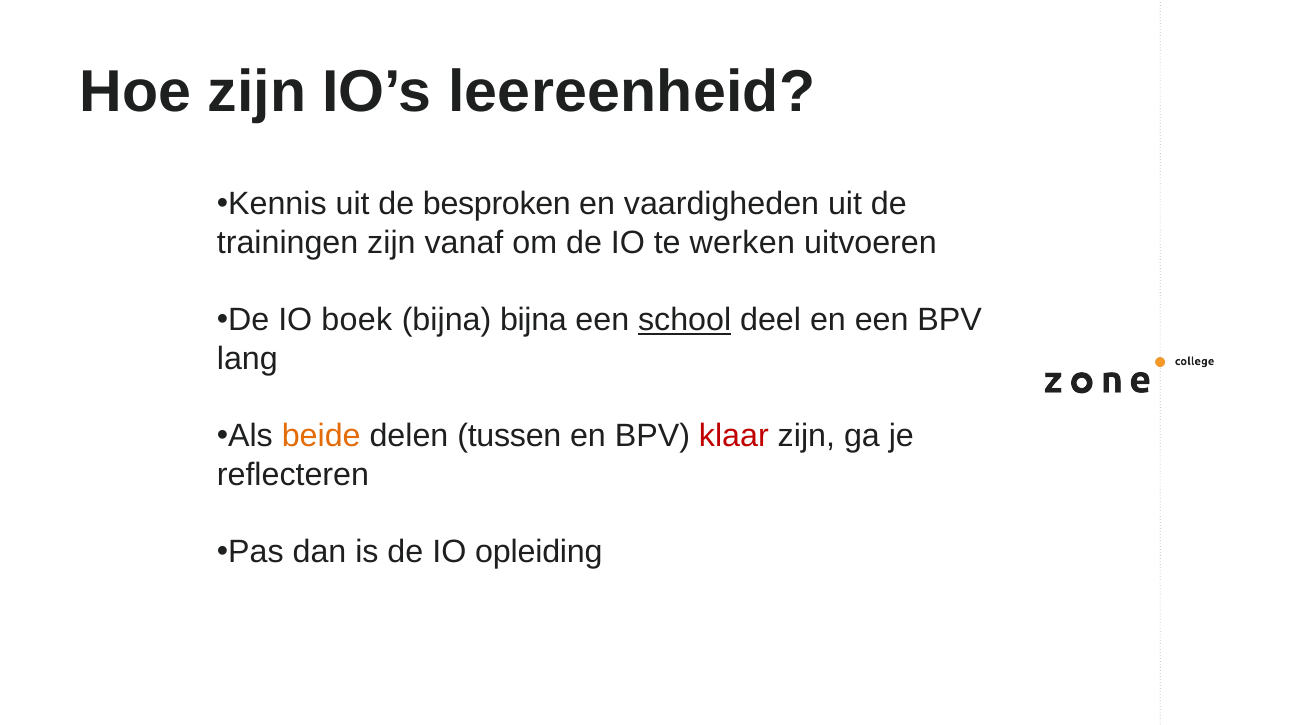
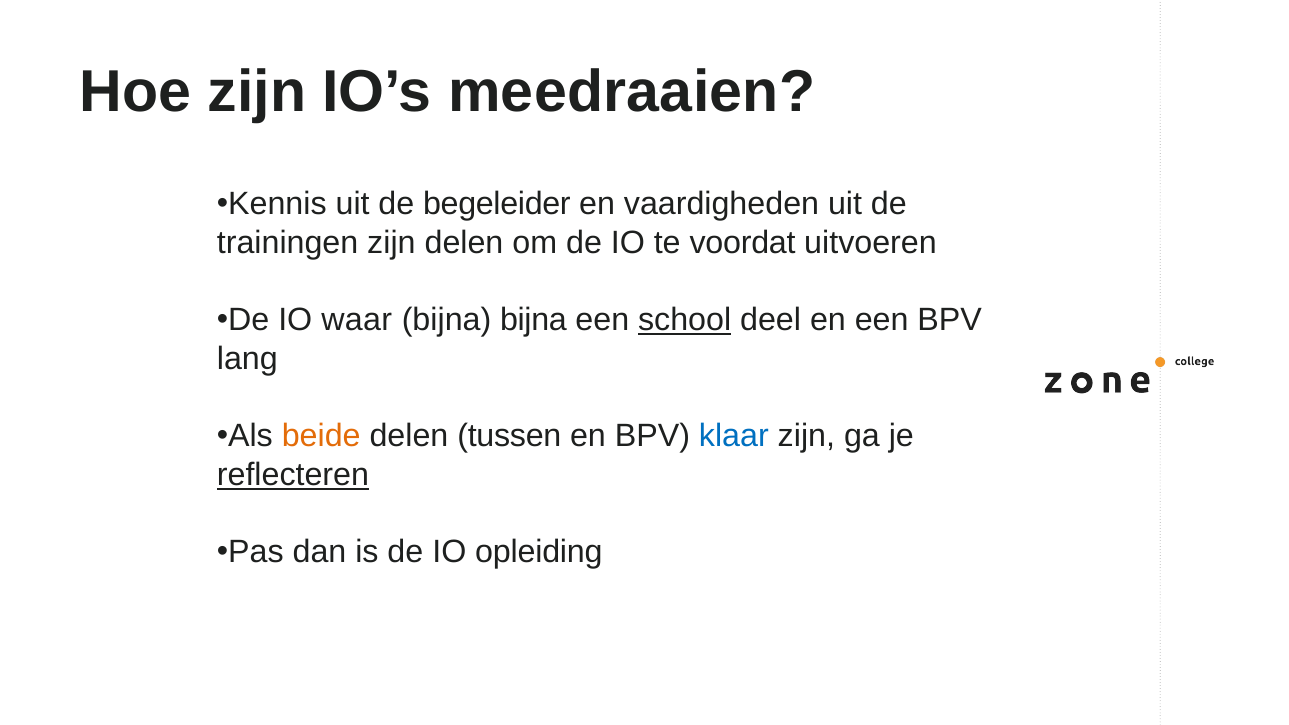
leereenheid: leereenheid -> meedraaien
besproken: besproken -> begeleider
zijn vanaf: vanaf -> delen
werken: werken -> voordat
boek: boek -> waar
klaar colour: red -> blue
reflecteren underline: none -> present
